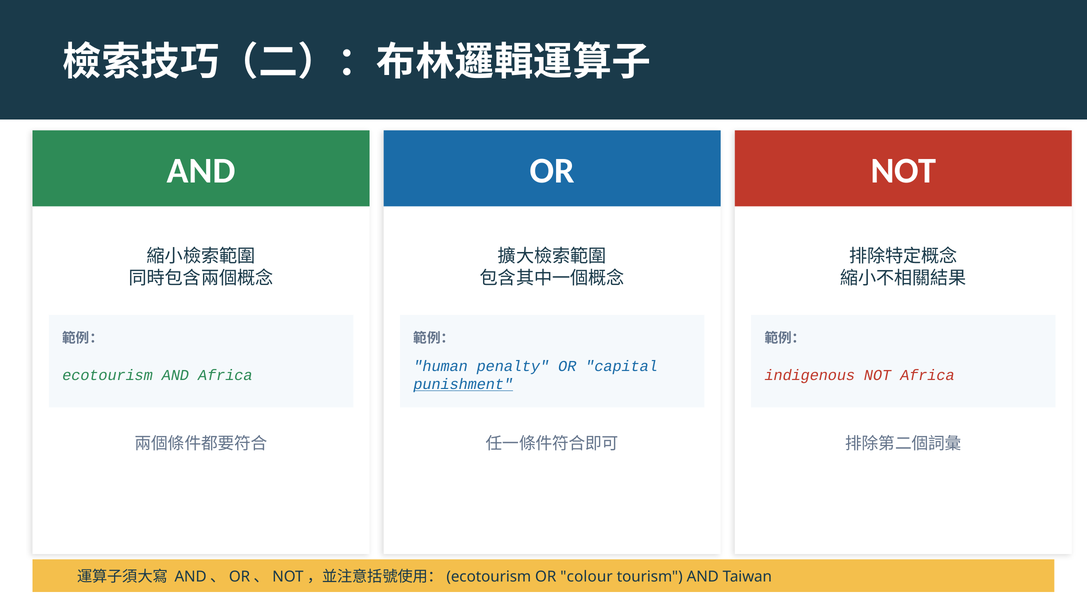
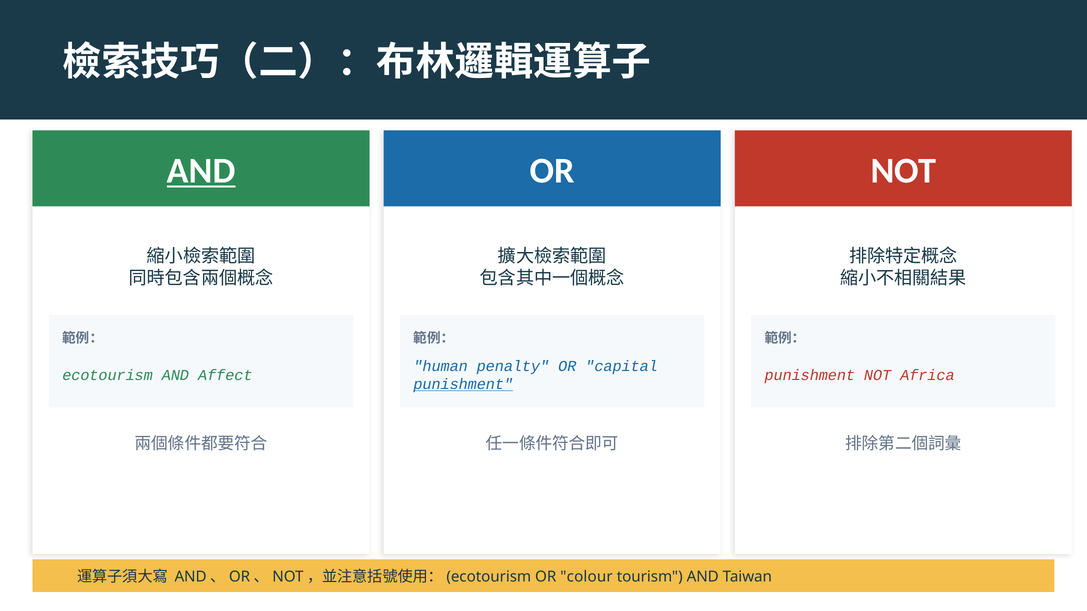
AND at (201, 171) underline: none -> present
AND Africa: Africa -> Affect
indigenous at (810, 375): indigenous -> punishment
